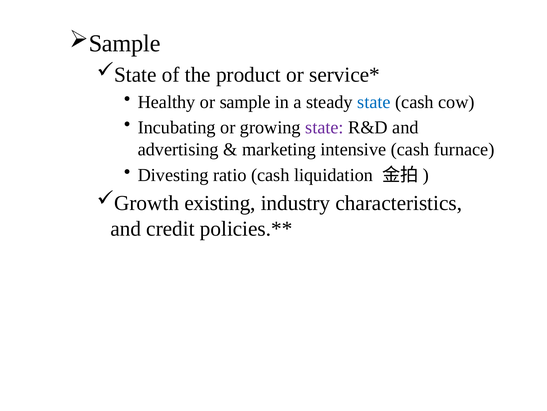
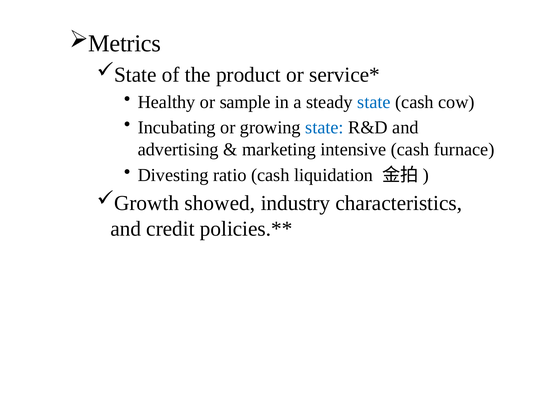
Sample at (125, 43): Sample -> Metrics
state at (324, 127) colour: purple -> blue
existing: existing -> showed
